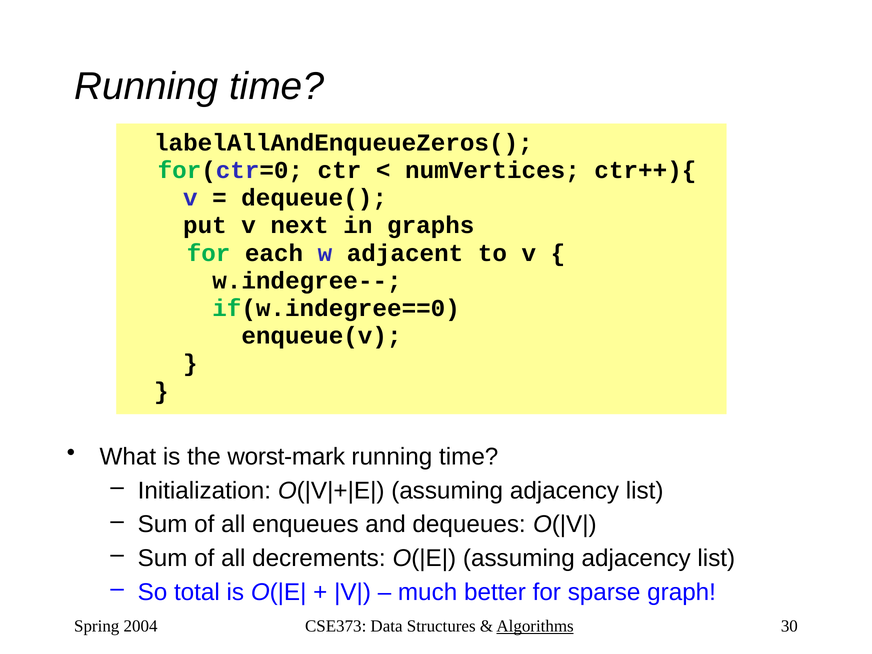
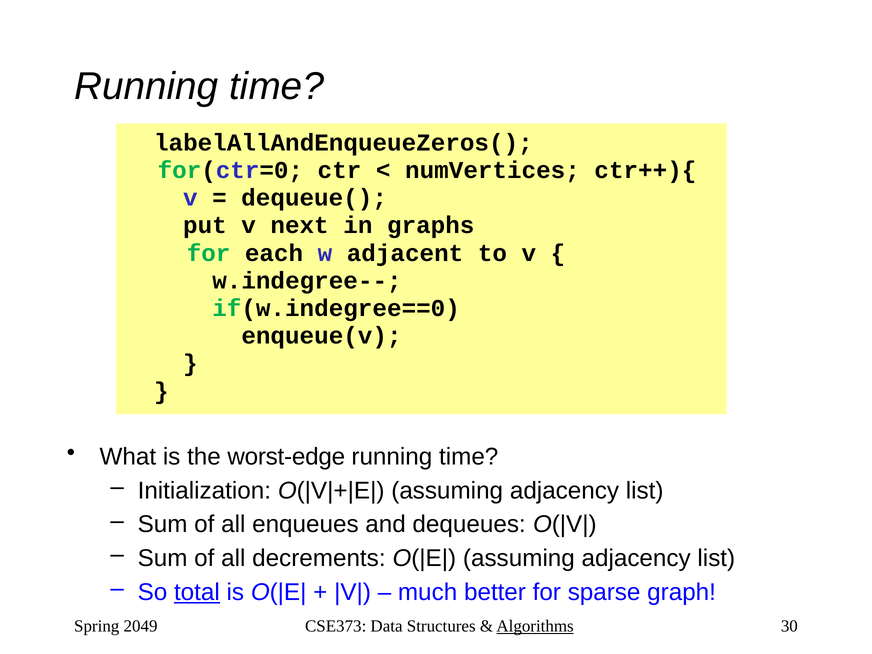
worst-mark: worst-mark -> worst-edge
total underline: none -> present
2004: 2004 -> 2049
